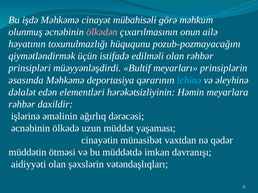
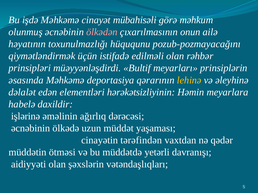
lehinə colour: light blue -> yellow
rəhbər at (22, 104): rəhbər -> habelə
münasibət: münasibət -> tərəfindən
imkan: imkan -> yetərli
